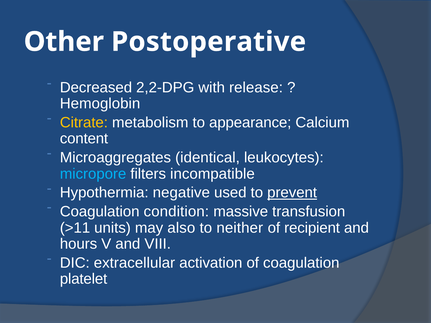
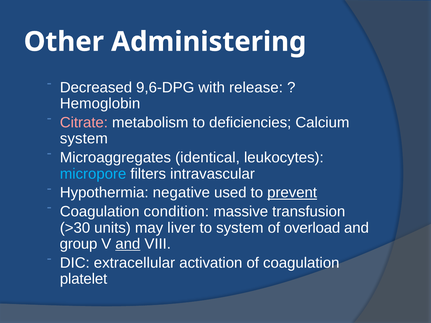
Postoperative: Postoperative -> Administering
2,2-DPG: 2,2-DPG -> 9,6-DPG
Citrate colour: yellow -> pink
appearance: appearance -> deficiencies
content at (84, 139): content -> system
incompatible: incompatible -> intravascular
>11: >11 -> >30
also: also -> liver
to neither: neither -> system
recipient: recipient -> overload
hours: hours -> group
and at (128, 244) underline: none -> present
